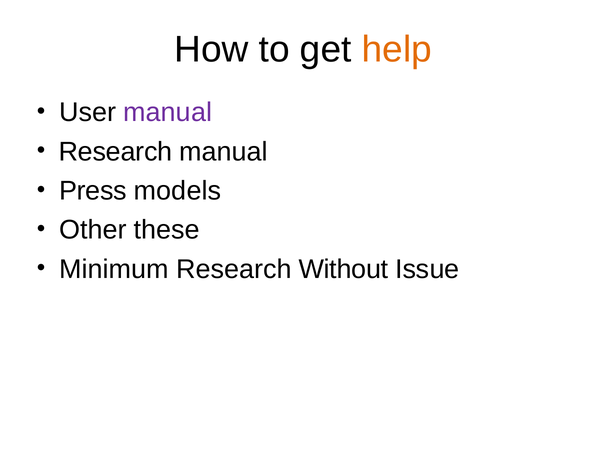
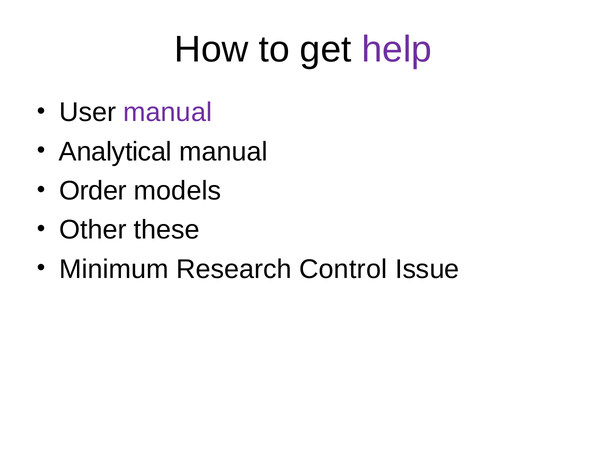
help colour: orange -> purple
Research at (115, 151): Research -> Analytical
Press: Press -> Order
Without: Without -> Control
